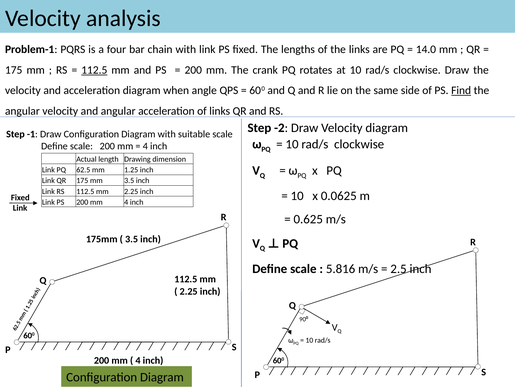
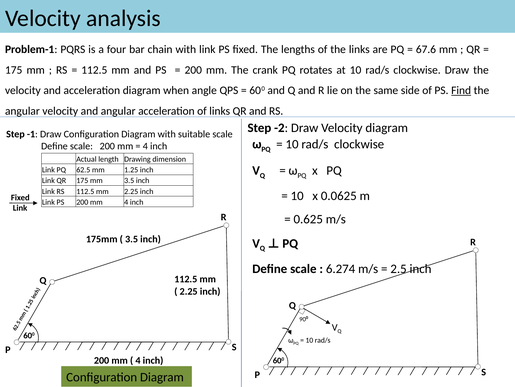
14.0: 14.0 -> 67.6
112.5 at (94, 70) underline: present -> none
5.816: 5.816 -> 6.274
